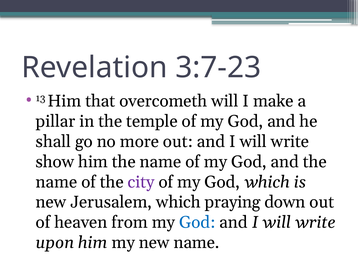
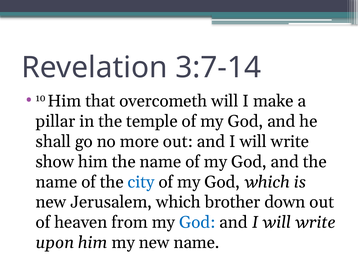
3:7-23: 3:7-23 -> 3:7-14
13: 13 -> 10
city colour: purple -> blue
praying: praying -> brother
